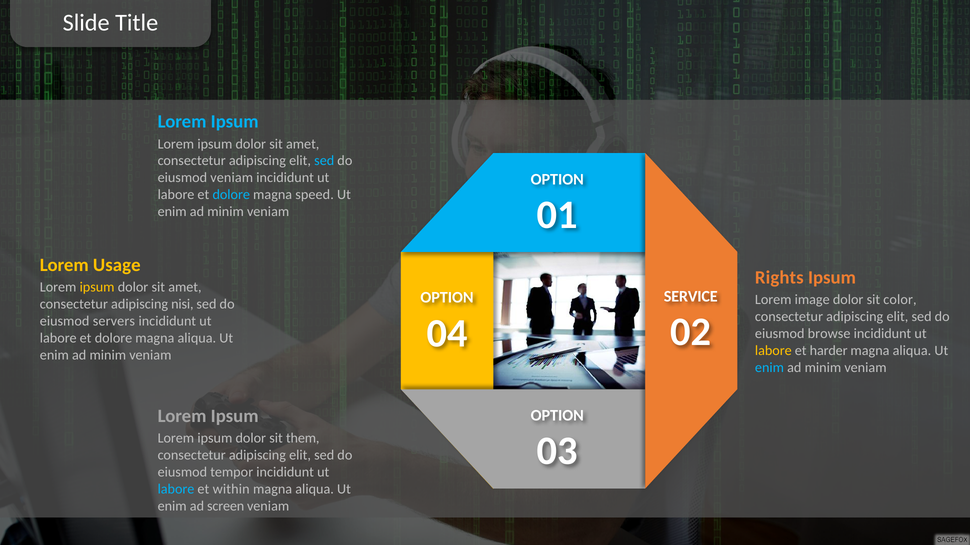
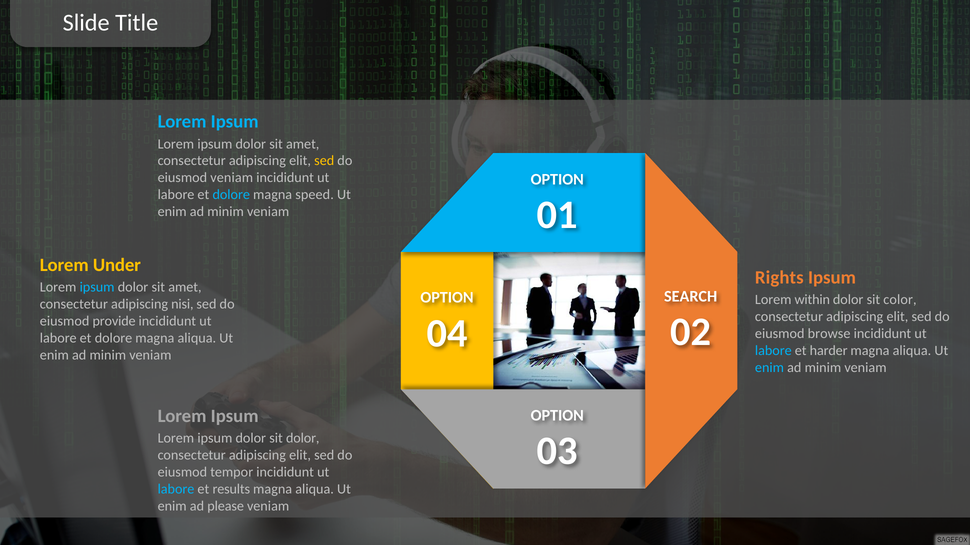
sed at (324, 161) colour: light blue -> yellow
Usage: Usage -> Under
ipsum at (97, 287) colour: yellow -> light blue
SERVICE: SERVICE -> SEARCH
image: image -> within
servers: servers -> provide
labore at (773, 351) colour: yellow -> light blue
sit them: them -> dolor
within: within -> results
screen: screen -> please
